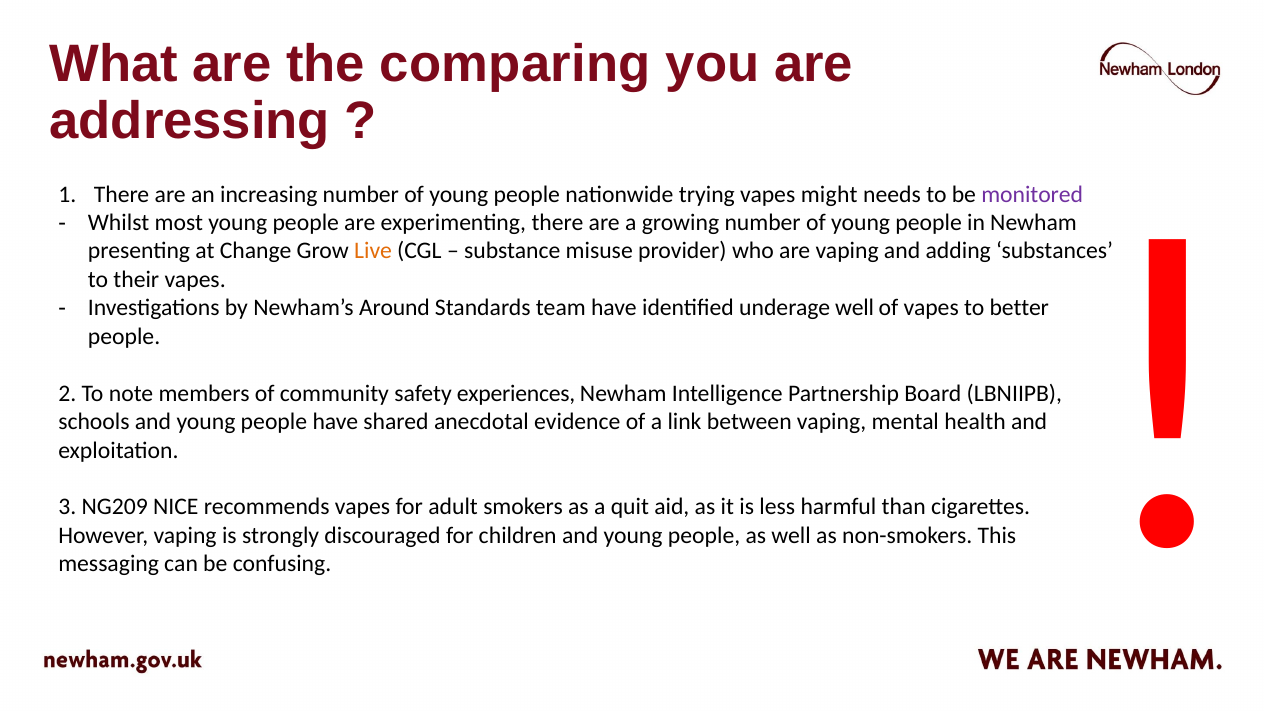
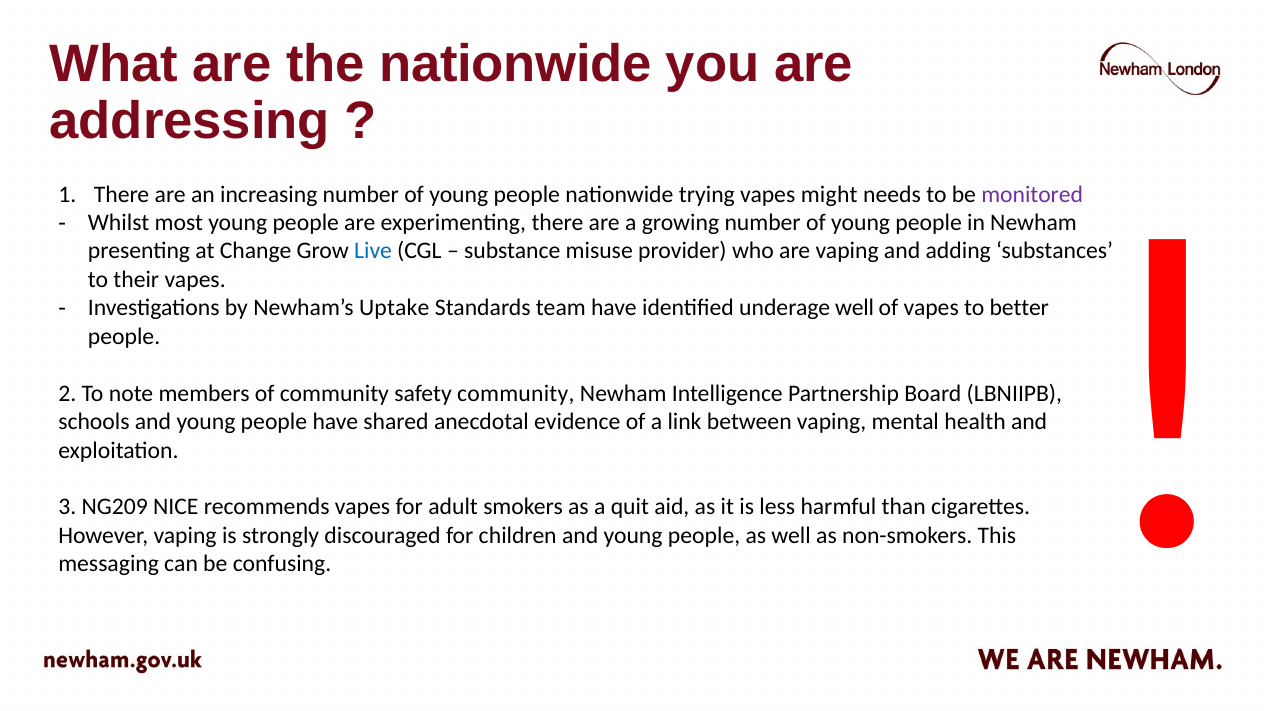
the comparing: comparing -> nationwide
Live colour: orange -> blue
Around: Around -> Uptake
safety experiences: experiences -> community
